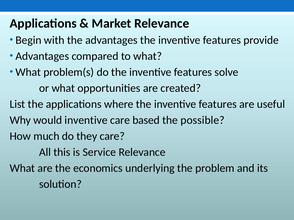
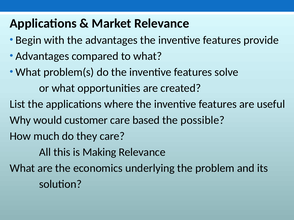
would inventive: inventive -> customer
Service: Service -> Making
